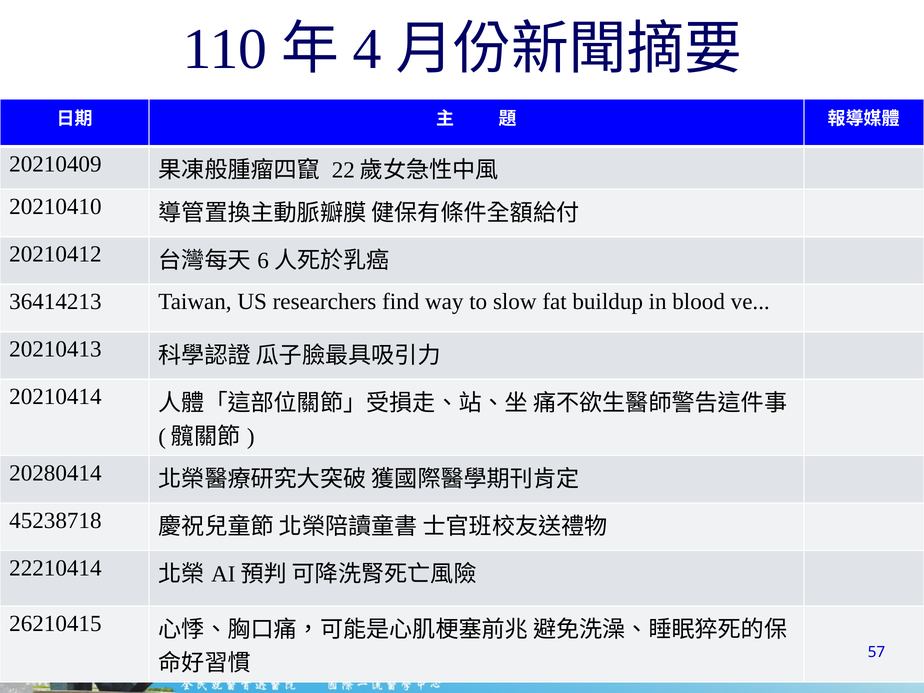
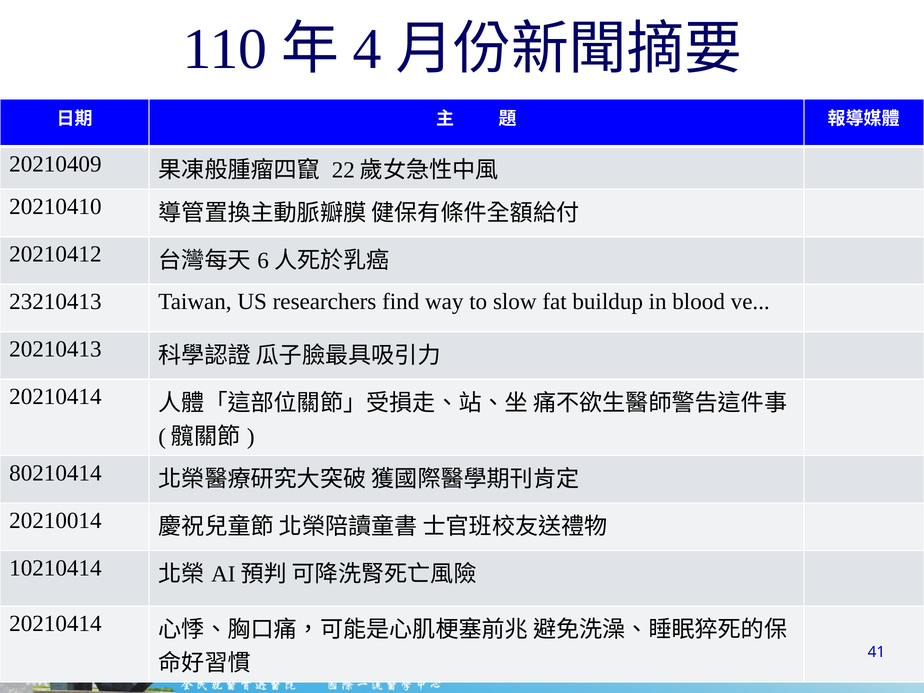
36414213: 36414213 -> 23210413
20280414: 20280414 -> 80210414
45238718: 45238718 -> 20210014
22210414: 22210414 -> 10210414
26210415 at (55, 623): 26210415 -> 20210414
57: 57 -> 41
